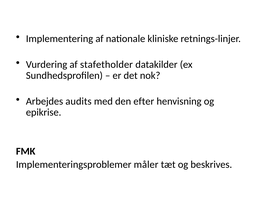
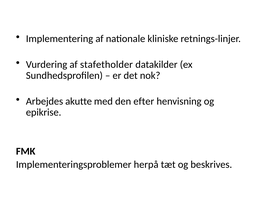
audits: audits -> akutte
måler: måler -> herpå
